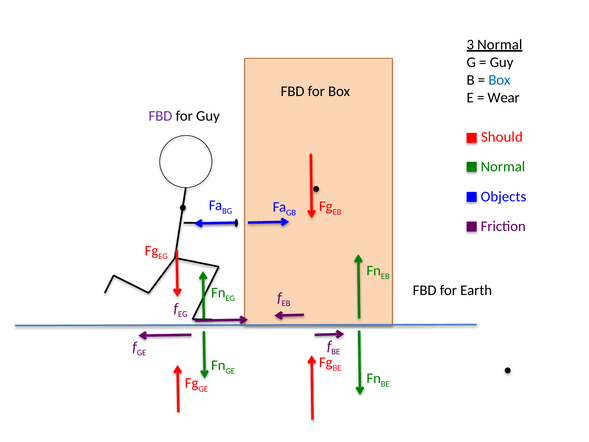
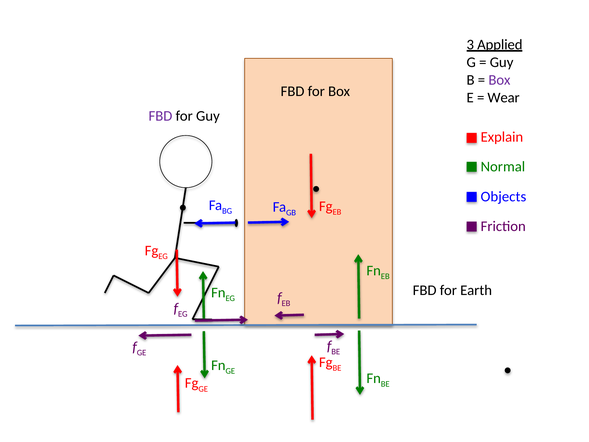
3 Normal: Normal -> Applied
Box at (499, 80) colour: blue -> purple
Should: Should -> Explain
